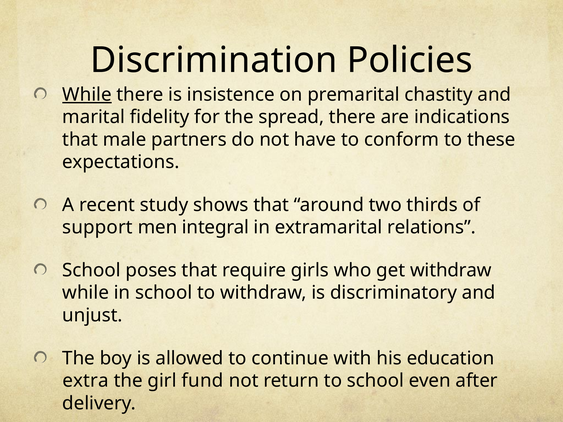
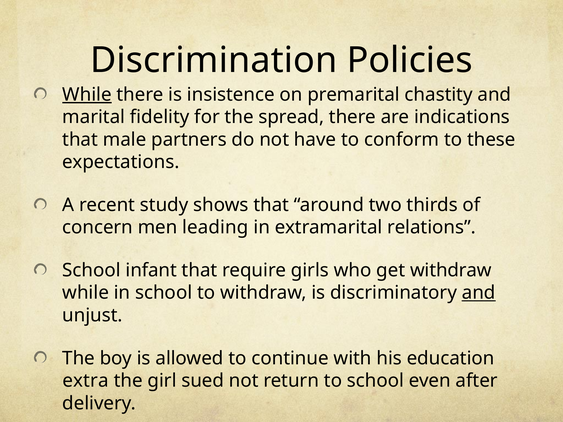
support: support -> concern
integral: integral -> leading
poses: poses -> infant
and at (479, 293) underline: none -> present
fund: fund -> sued
